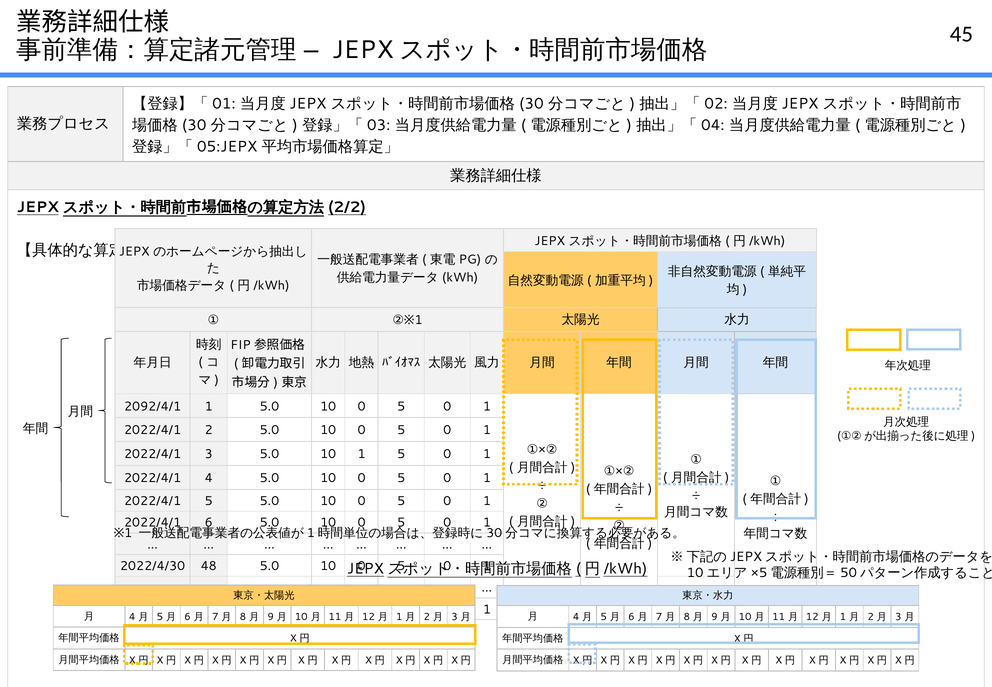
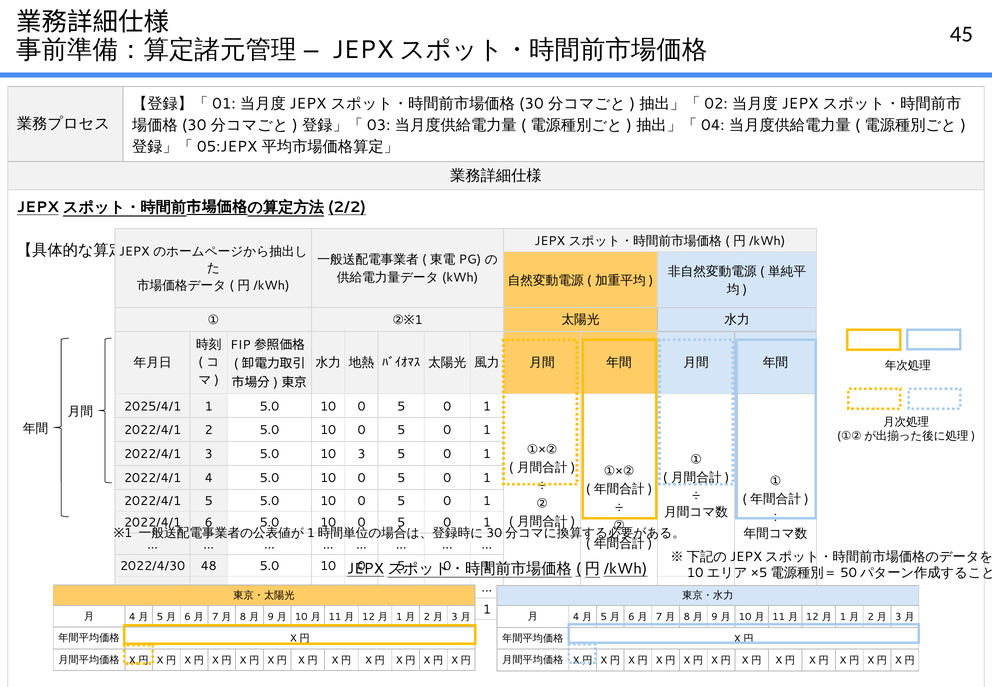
2092/4/1: 2092/4/1 -> 2025/4/1
10 1: 1 -> 3
